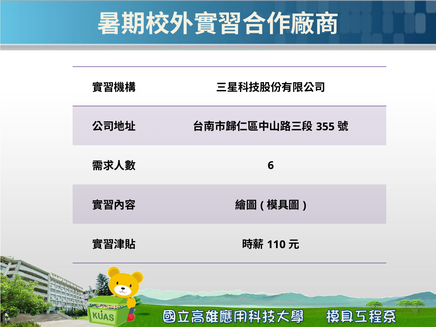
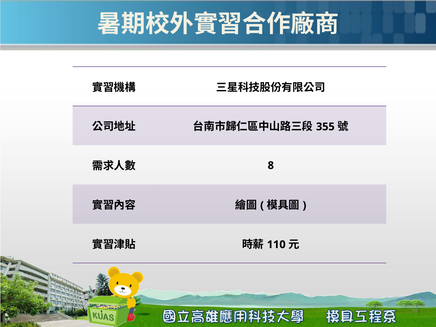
6: 6 -> 8
